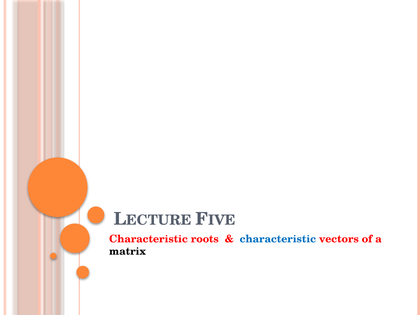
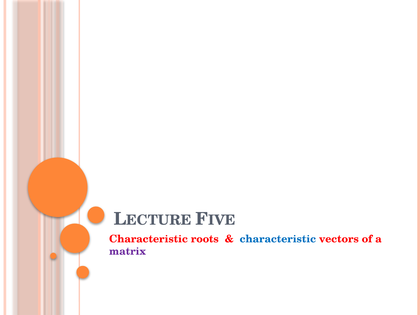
matrix colour: black -> purple
